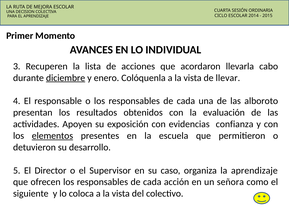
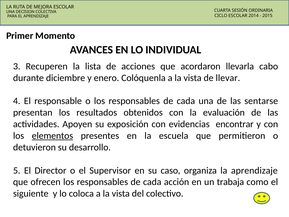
diciembre underline: present -> none
alboroto: alboroto -> sentarse
confianza: confianza -> encontrar
señora: señora -> trabaja
